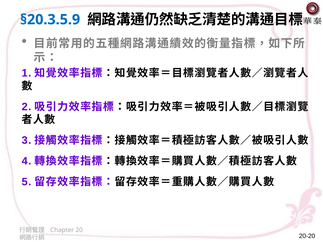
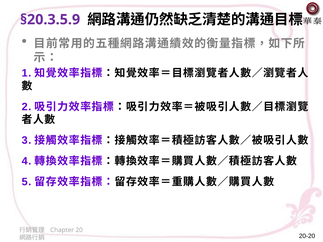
§20.3.5.9 colour: blue -> purple
